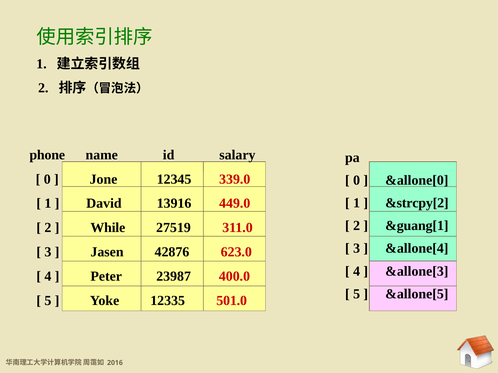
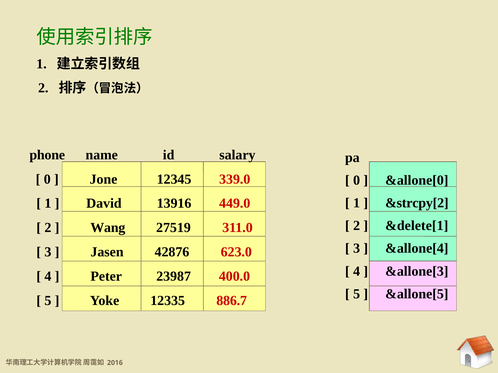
&guang[1: &guang[1 -> &delete[1
While: While -> Wang
501.0: 501.0 -> 886.7
